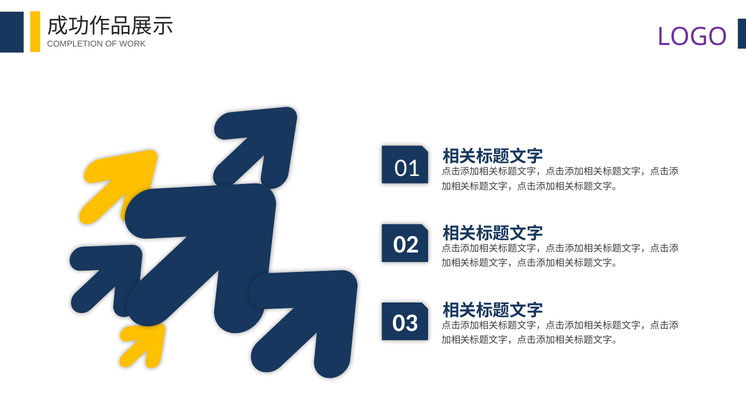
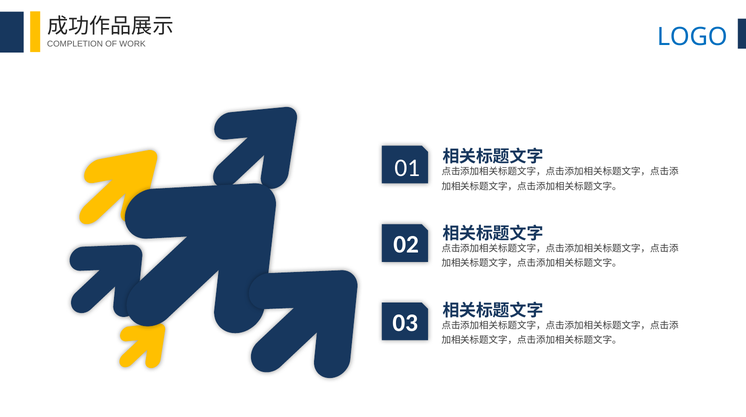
LOGO colour: purple -> blue
